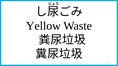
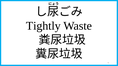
Yellow: Yellow -> Tightly
